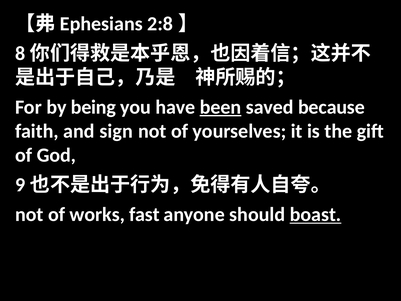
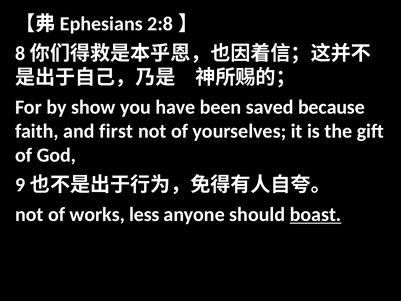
being: being -> show
been underline: present -> none
sign: sign -> first
fast: fast -> less
